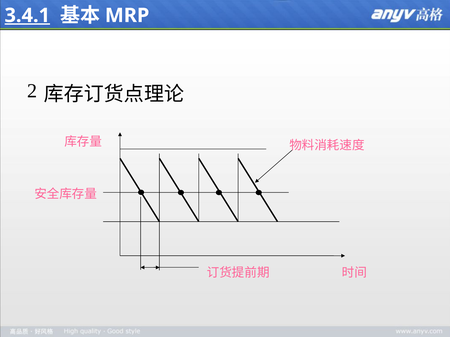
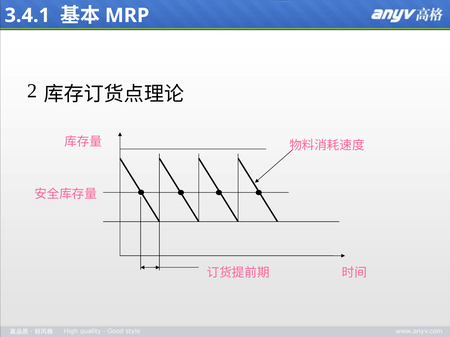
3.4.1 underline: present -> none
